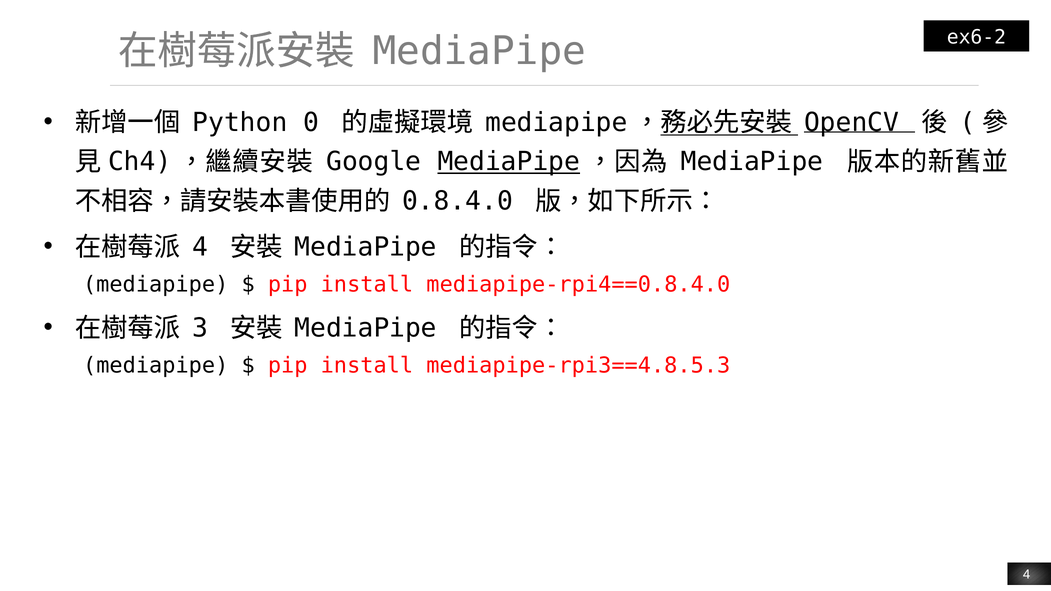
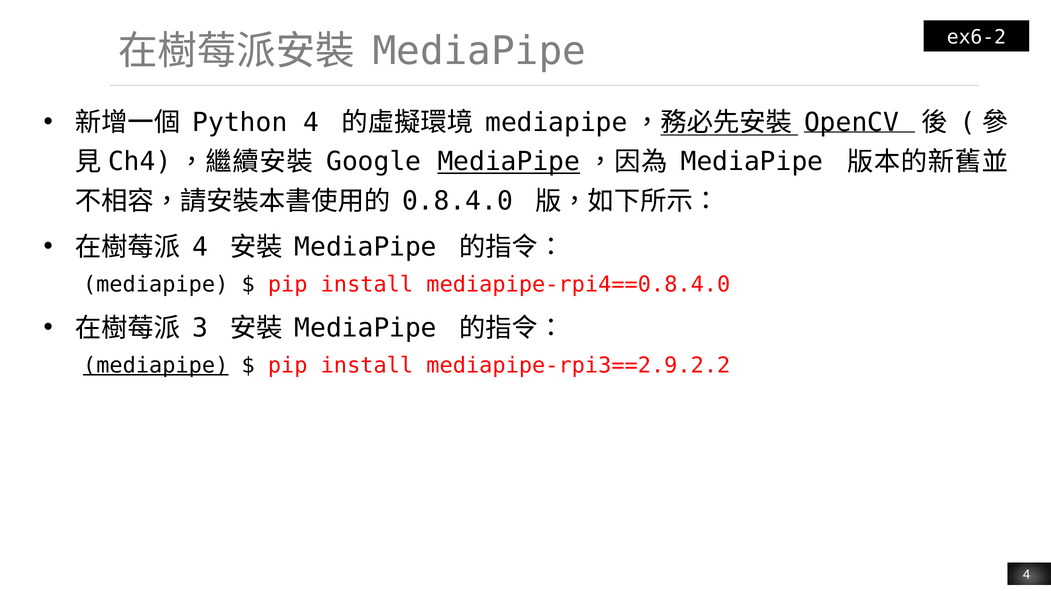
Python 0: 0 -> 4
mediapipe at (156, 366) underline: none -> present
mediapipe-rpi3==4.8.5.3: mediapipe-rpi3==4.8.5.3 -> mediapipe-rpi3==2.9.2.2
